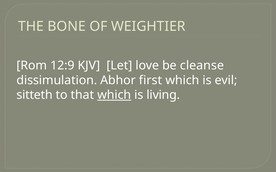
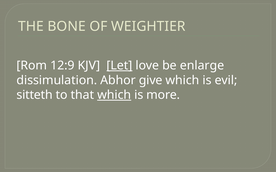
Let underline: none -> present
cleanse: cleanse -> enlarge
first: first -> give
living: living -> more
